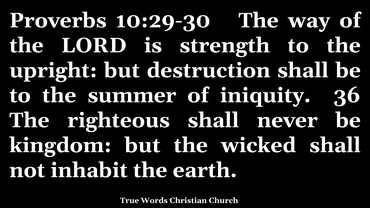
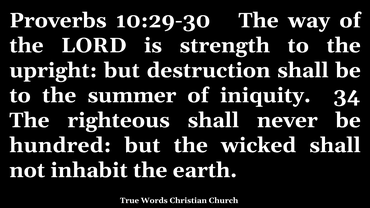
36: 36 -> 34
kingdom: kingdom -> hundred
